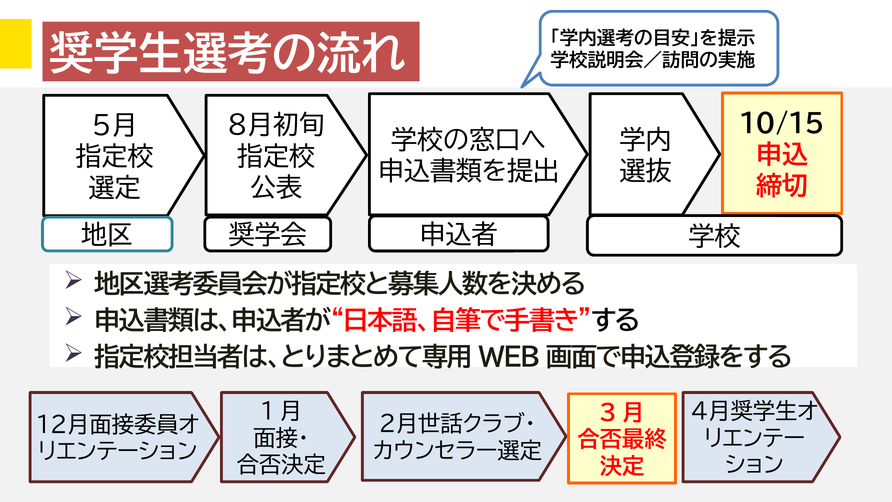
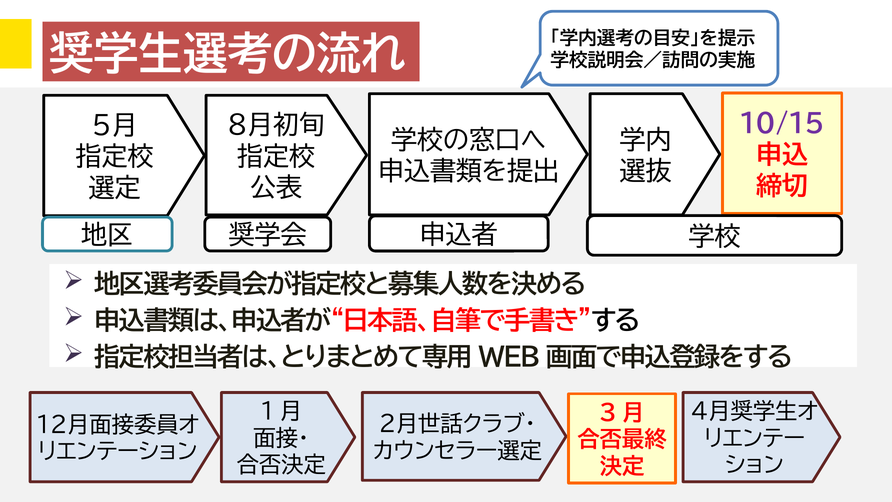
10/15 colour: black -> purple
